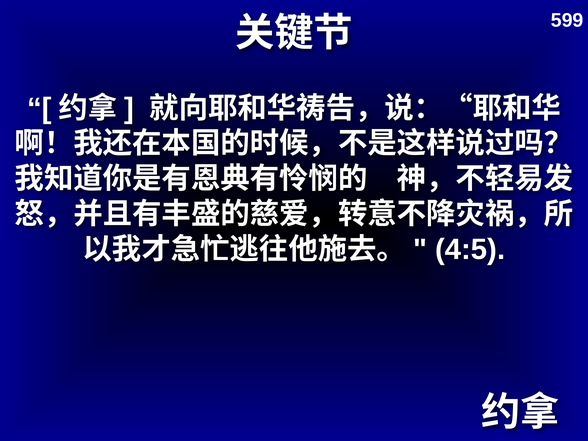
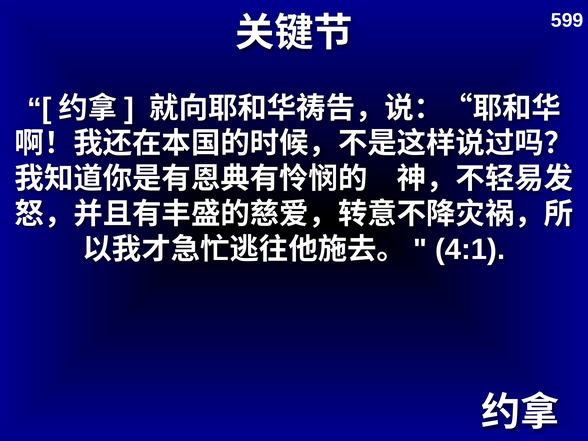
4:5: 4:5 -> 4:1
